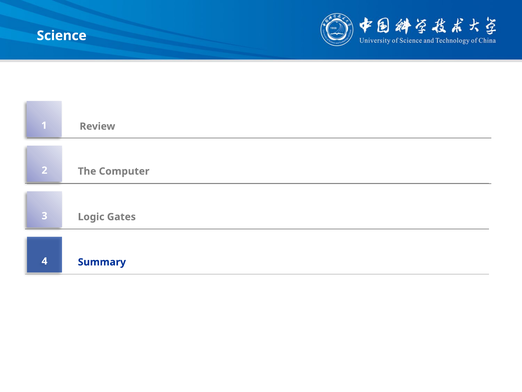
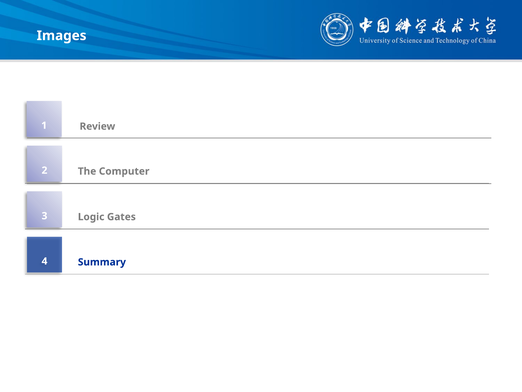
Science: Science -> Images
